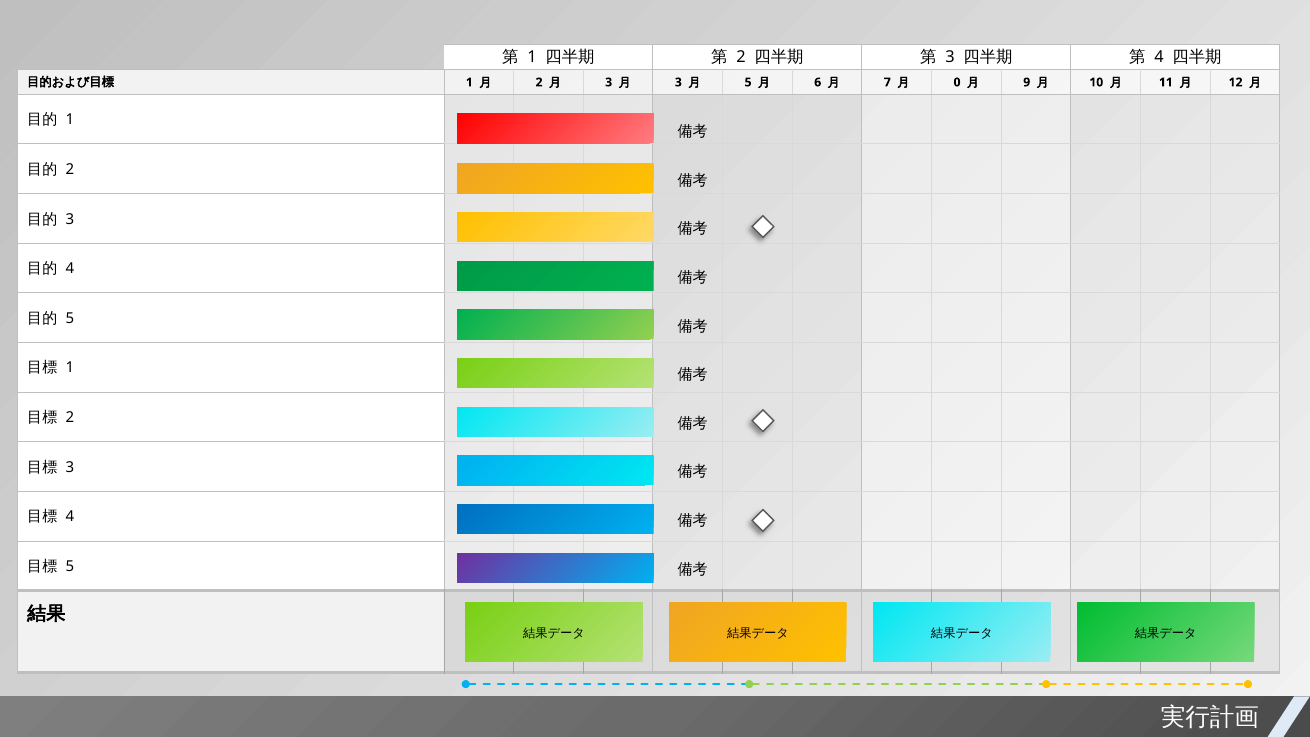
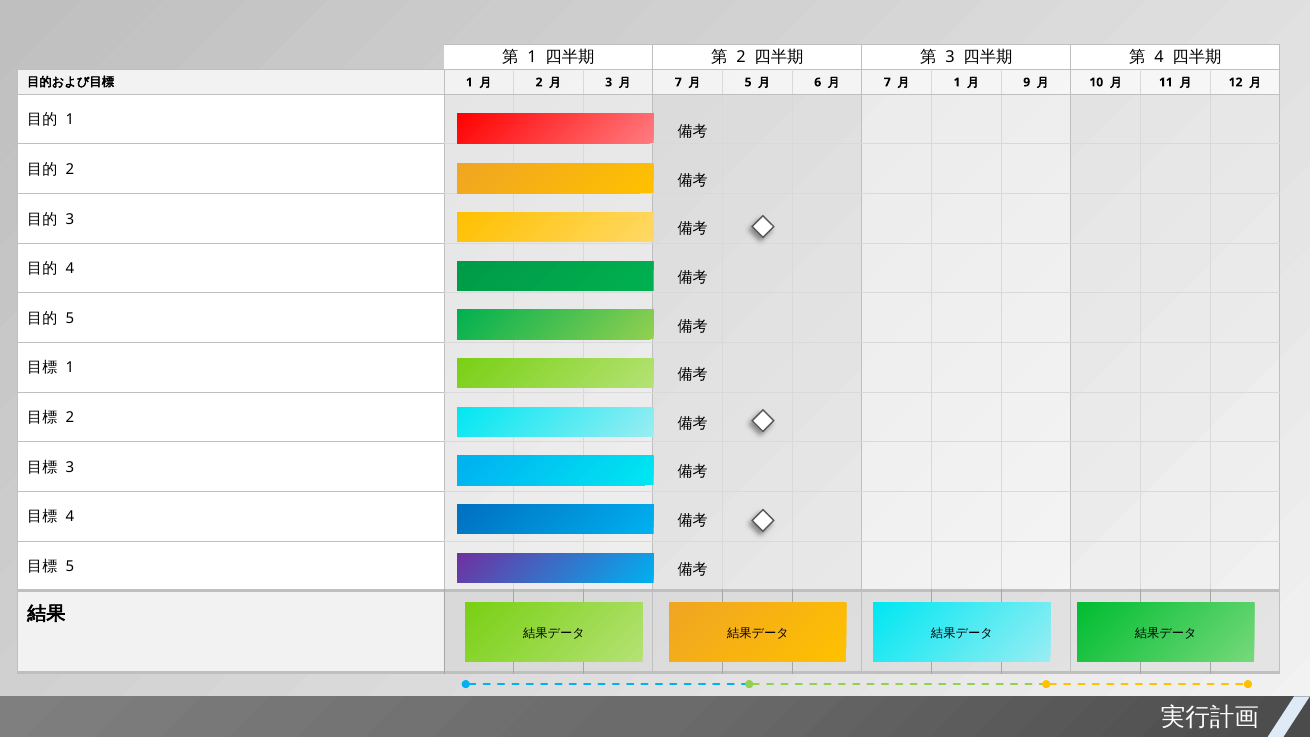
3 at (678, 82): 3 -> 7
0 at (957, 82): 0 -> 1
